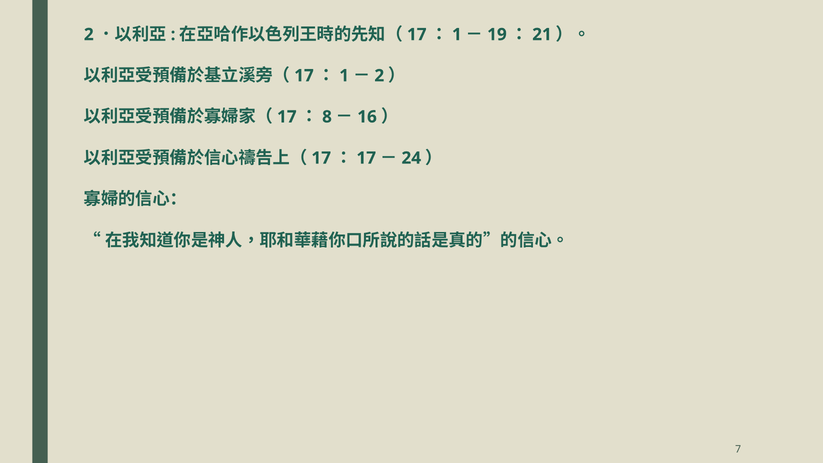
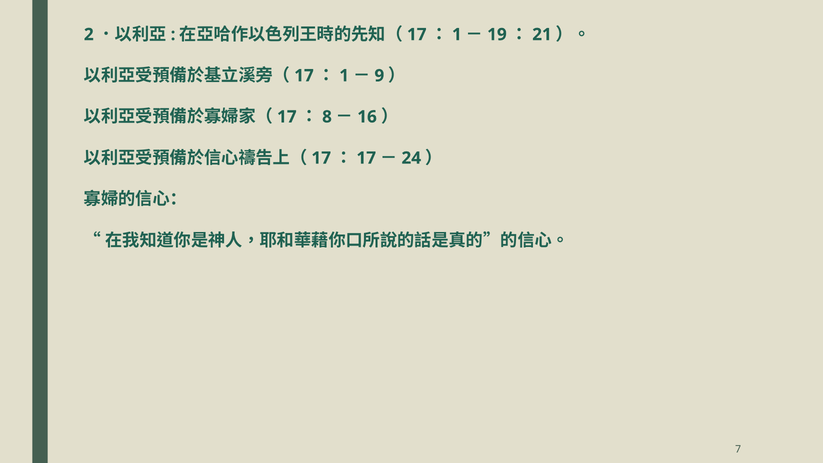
2 at (379, 76): 2 -> 9
